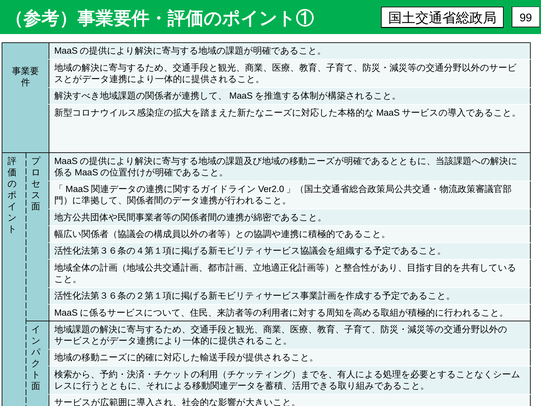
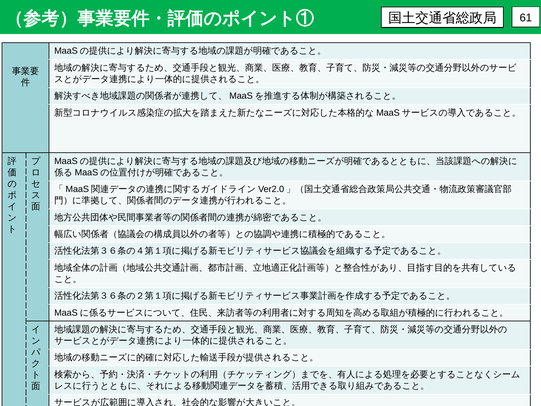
99: 99 -> 61
